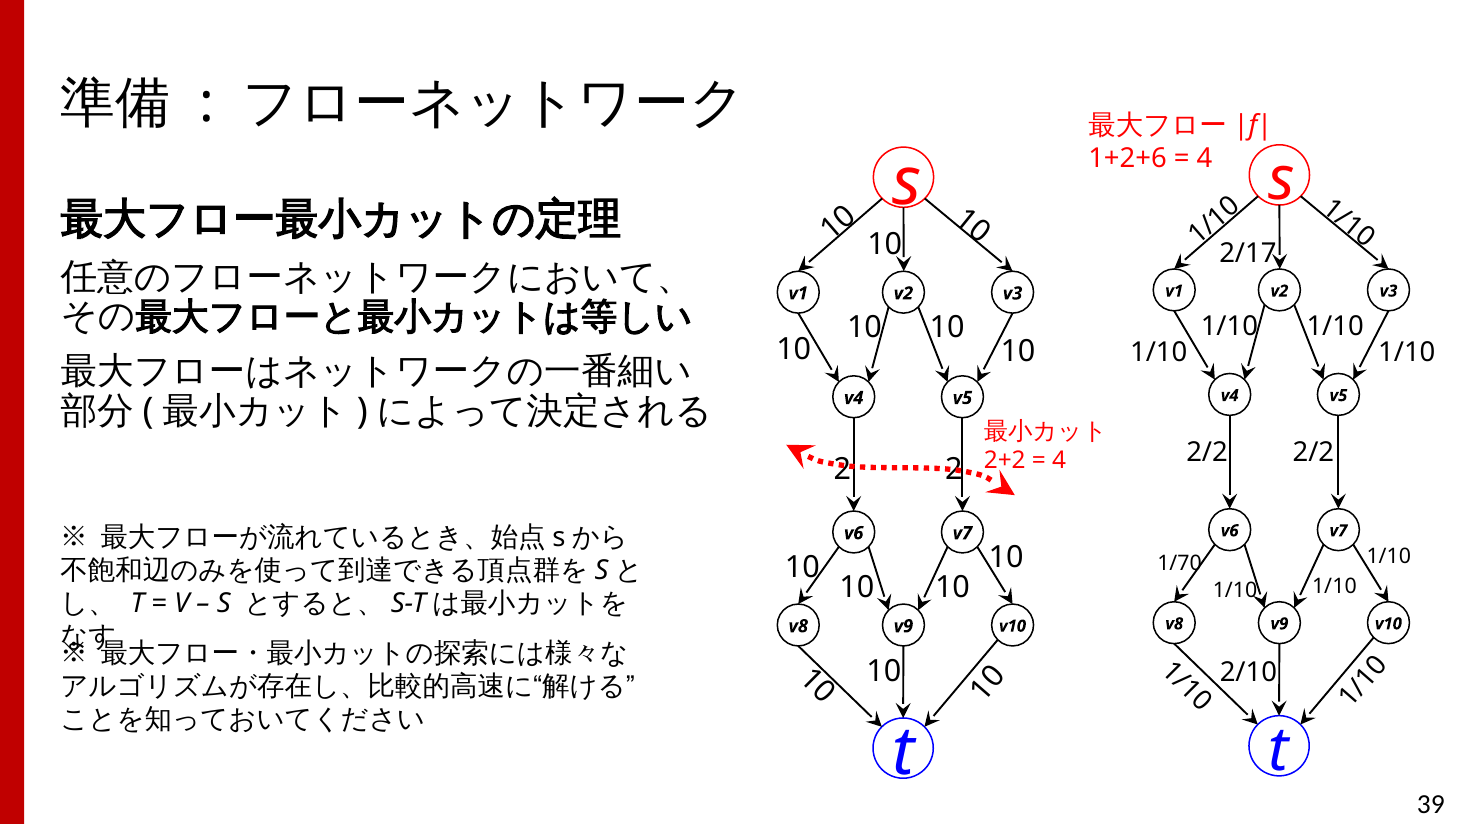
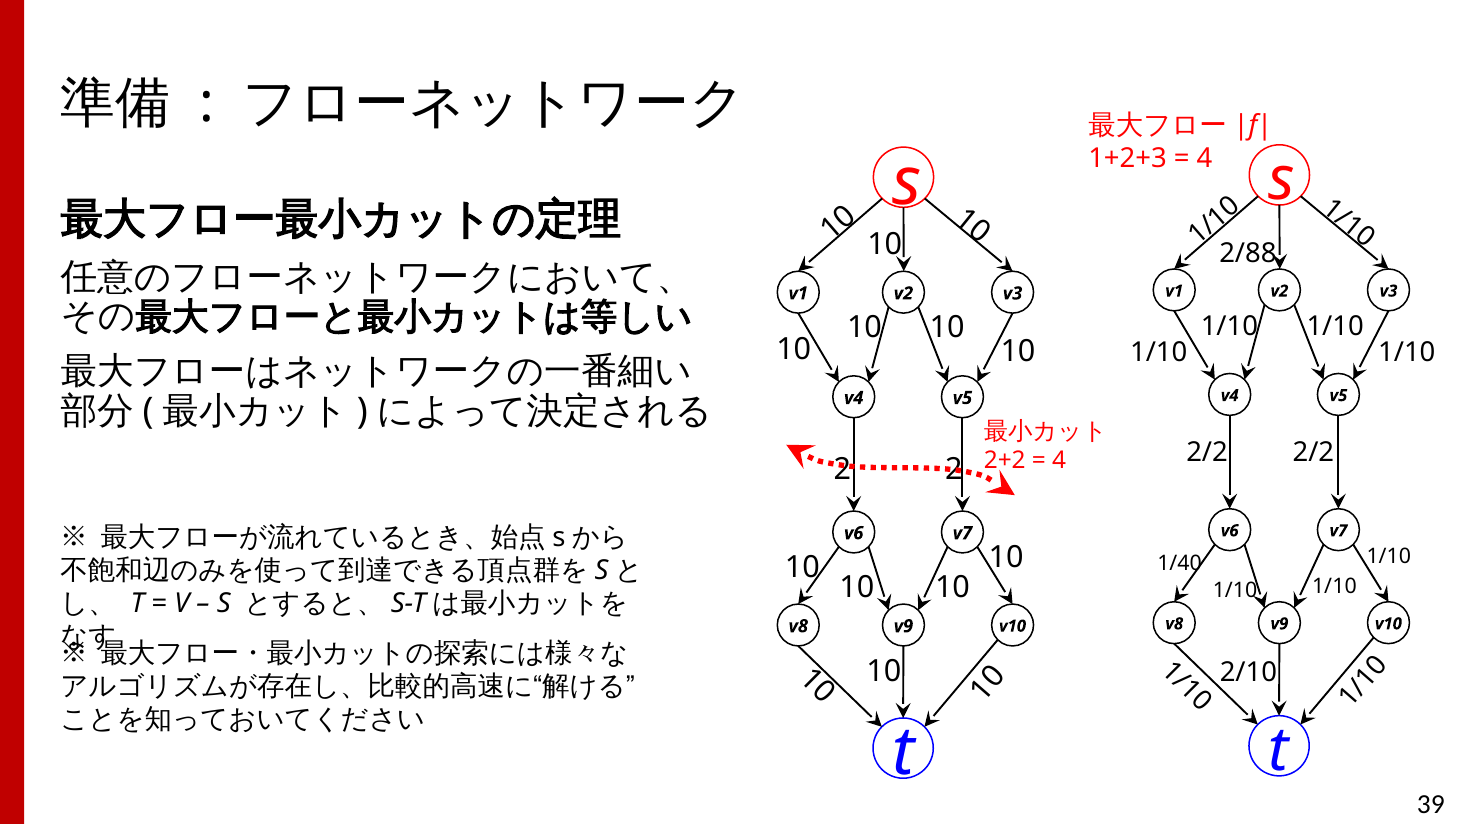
1+2+6: 1+2+6 -> 1+2+3
2/17: 2/17 -> 2/88
1/70: 1/70 -> 1/40
